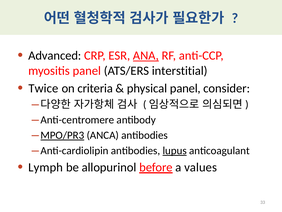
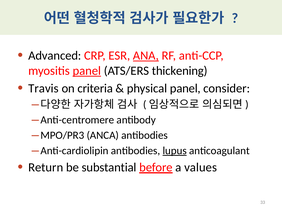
panel at (87, 71) underline: none -> present
interstitial: interstitial -> thickening
Twice: Twice -> Travis
MPO/PR3 underline: present -> none
Lymph: Lymph -> Return
allopurinol: allopurinol -> substantial
